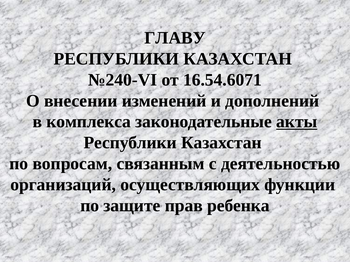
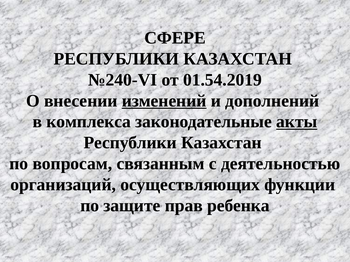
ГЛАВУ: ГЛАВУ -> СФЕРЕ
16.54.6071: 16.54.6071 -> 01.54.2019
изменений underline: none -> present
